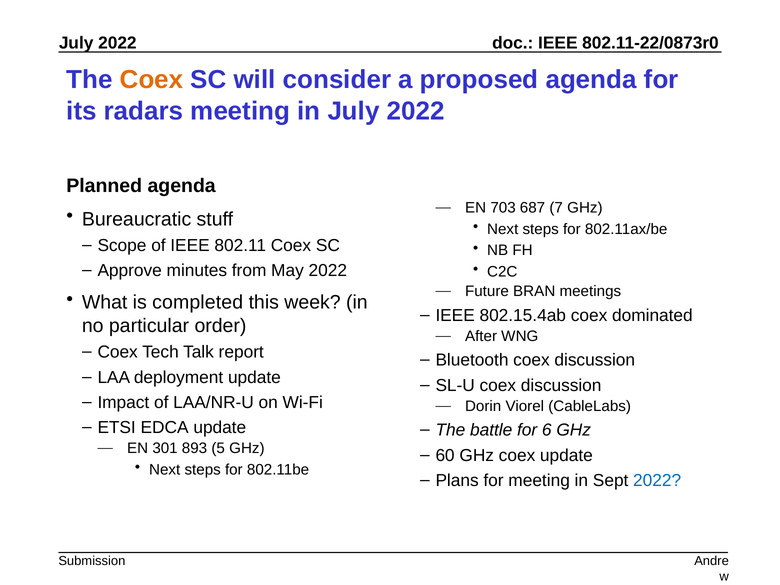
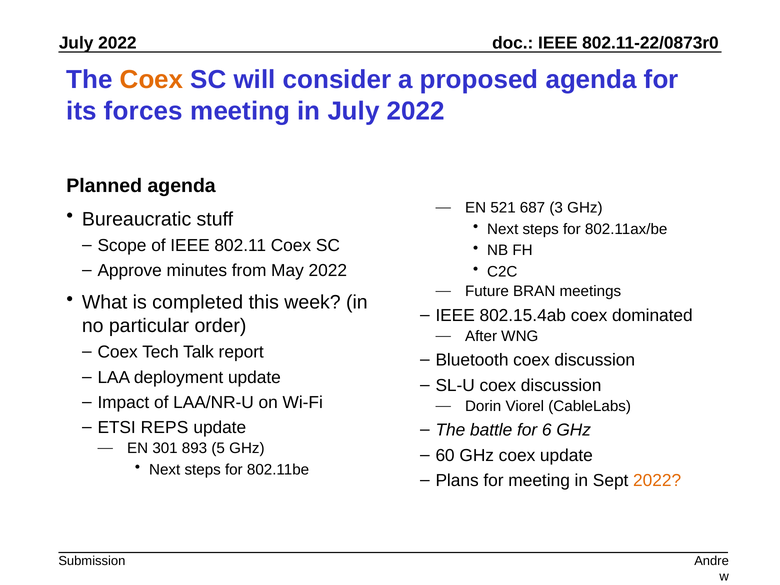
radars: radars -> forces
703: 703 -> 521
7: 7 -> 3
EDCA: EDCA -> REPS
2022 at (657, 480) colour: blue -> orange
